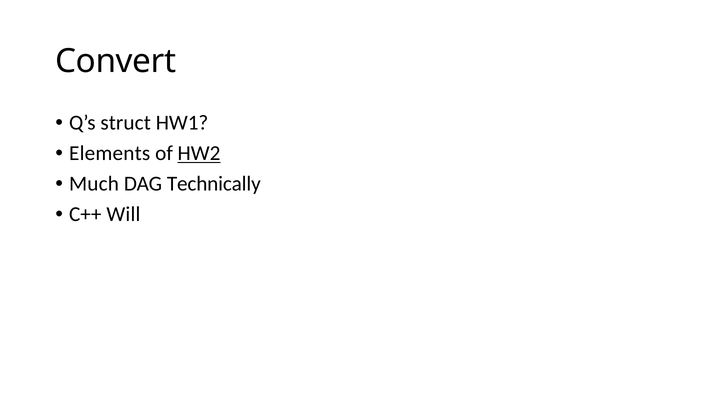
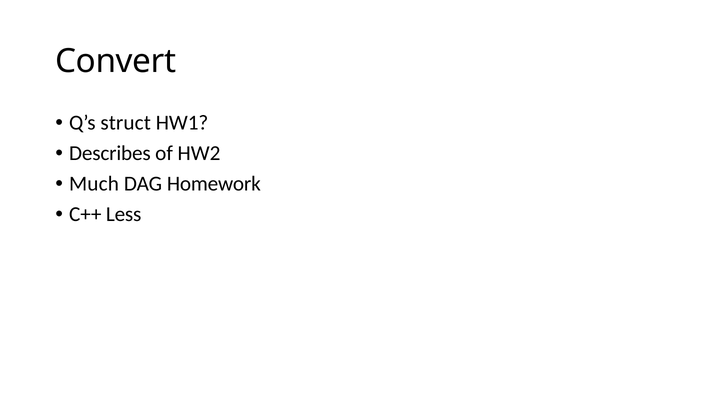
Elements: Elements -> Describes
HW2 underline: present -> none
Technically: Technically -> Homework
Will: Will -> Less
